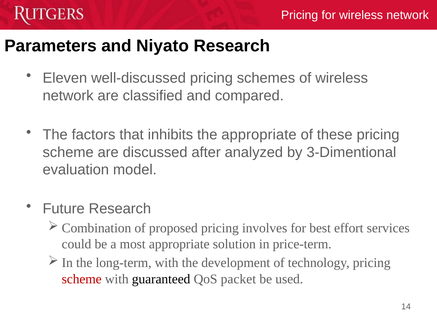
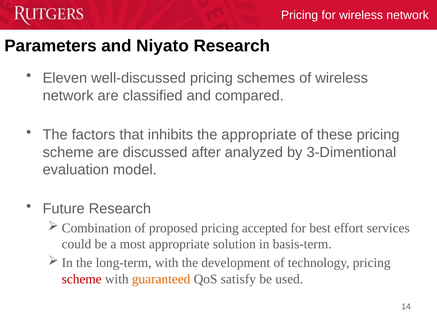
involves: involves -> accepted
price-term: price-term -> basis-term
guaranteed colour: black -> orange
packet: packet -> satisfy
